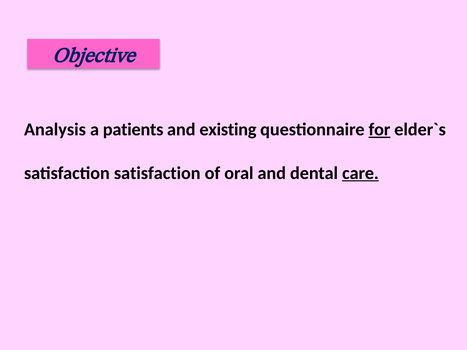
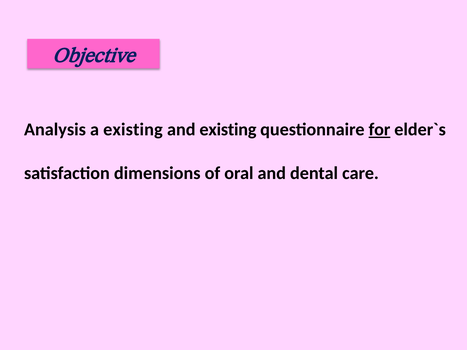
a patients: patients -> existing
satisfaction satisfaction: satisfaction -> dimensions
care underline: present -> none
